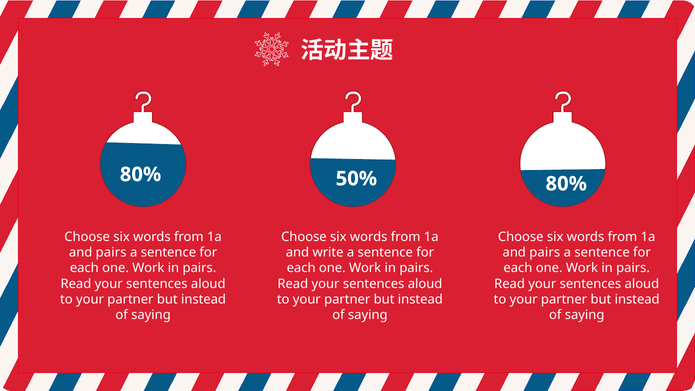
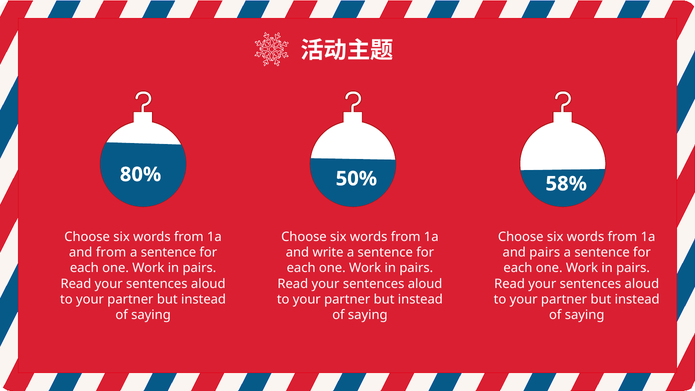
50% 80%: 80% -> 58%
pairs at (111, 252): pairs -> from
